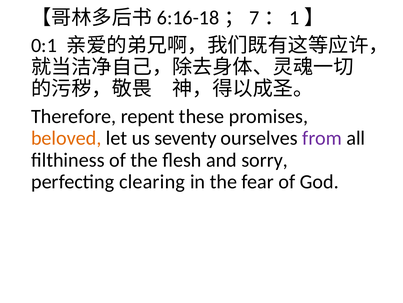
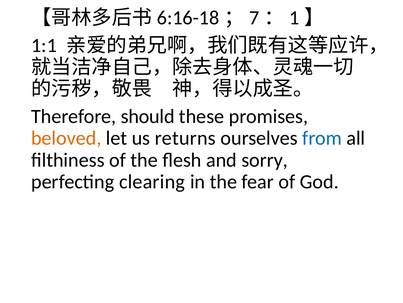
0:1: 0:1 -> 1:1
repent: repent -> should
seventy: seventy -> returns
from colour: purple -> blue
